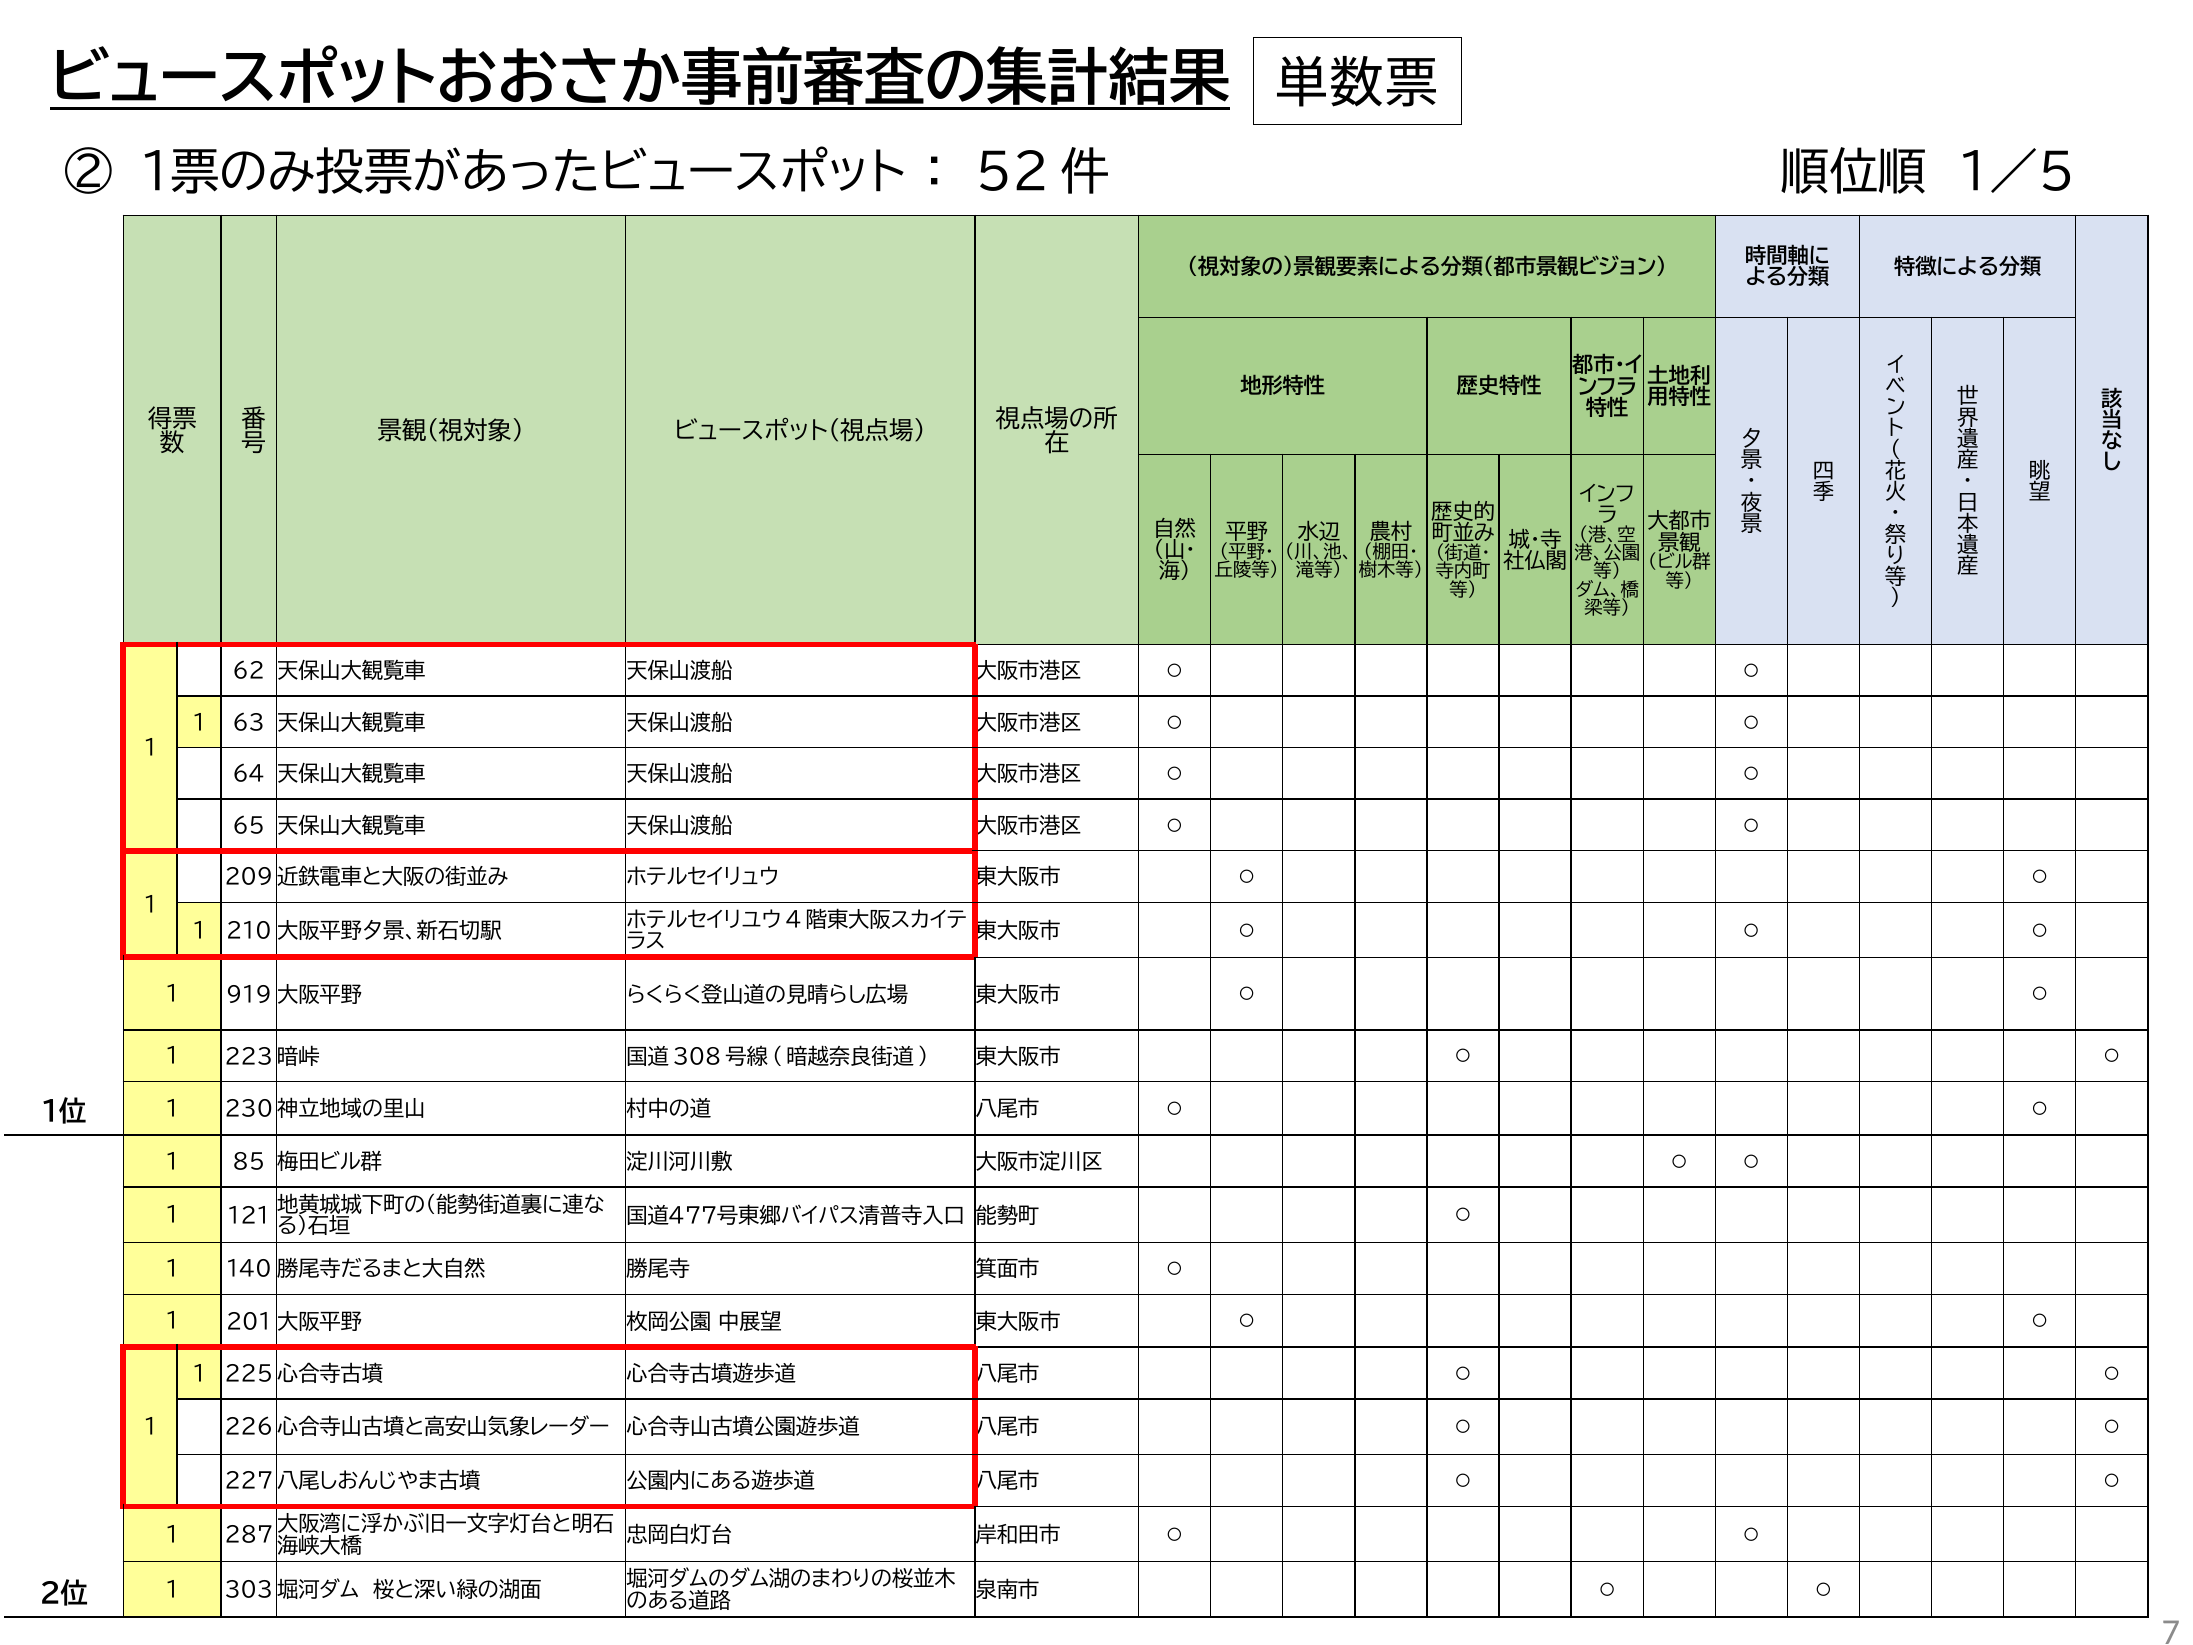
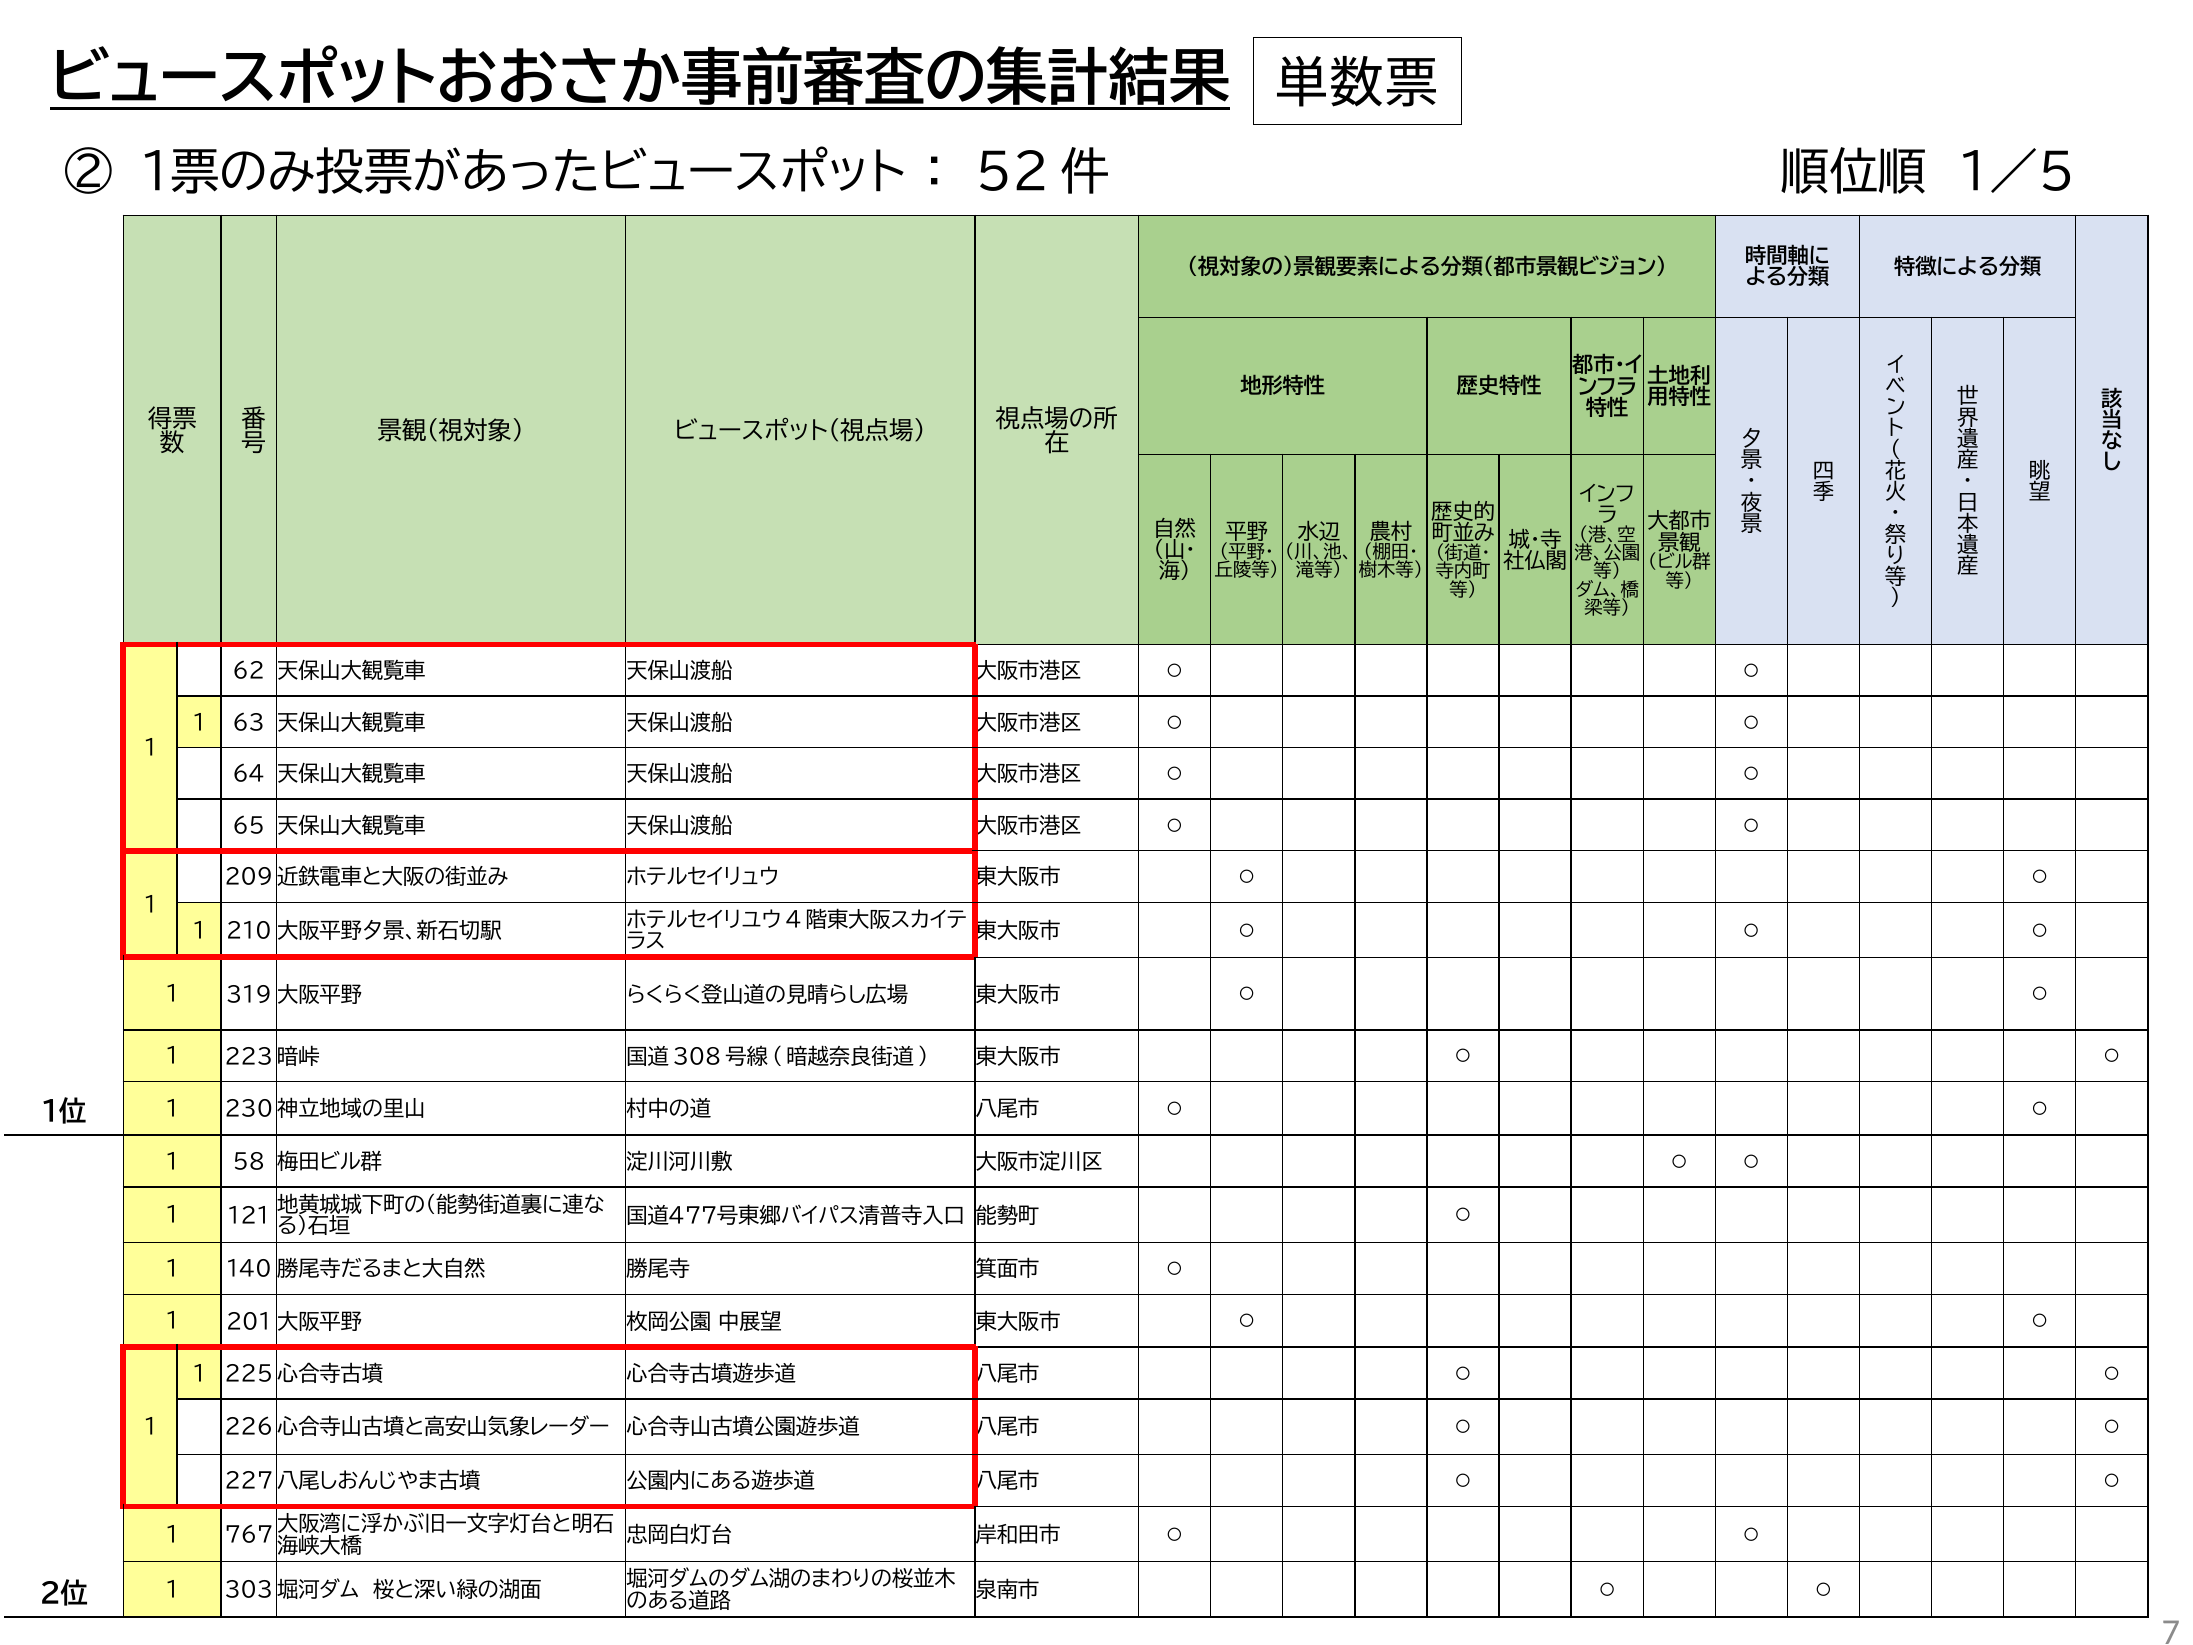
919: 919 -> 319
85: 85 -> 58
287: 287 -> 767
